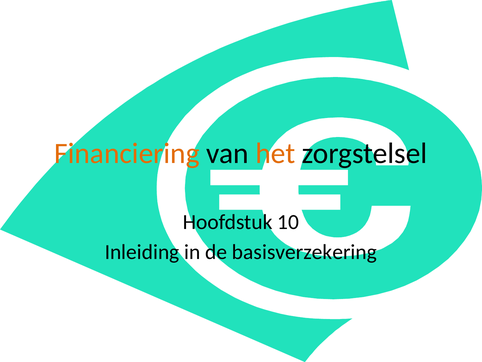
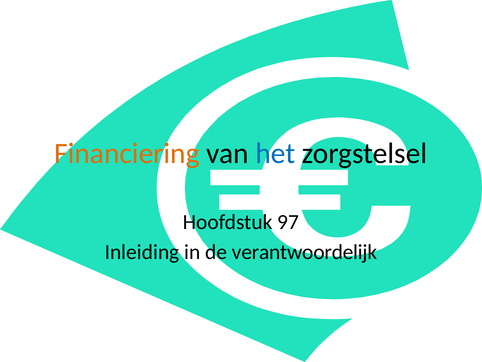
het colour: orange -> blue
10: 10 -> 97
basisverzekering: basisverzekering -> verantwoordelijk
